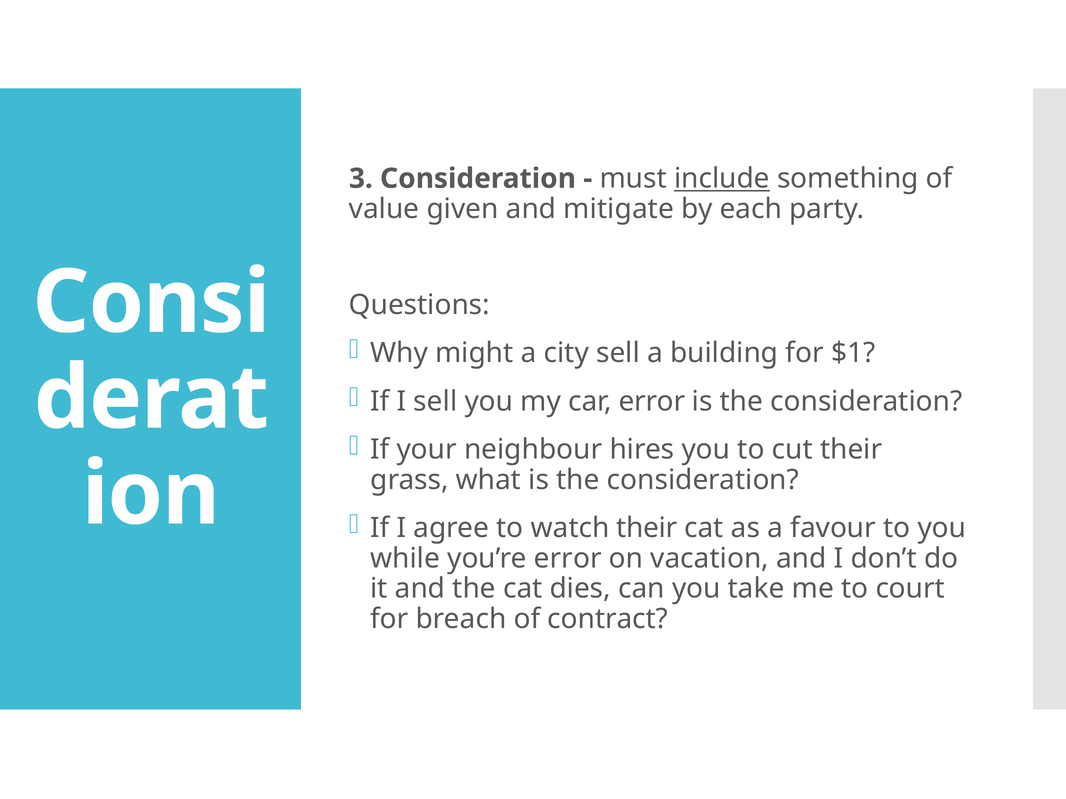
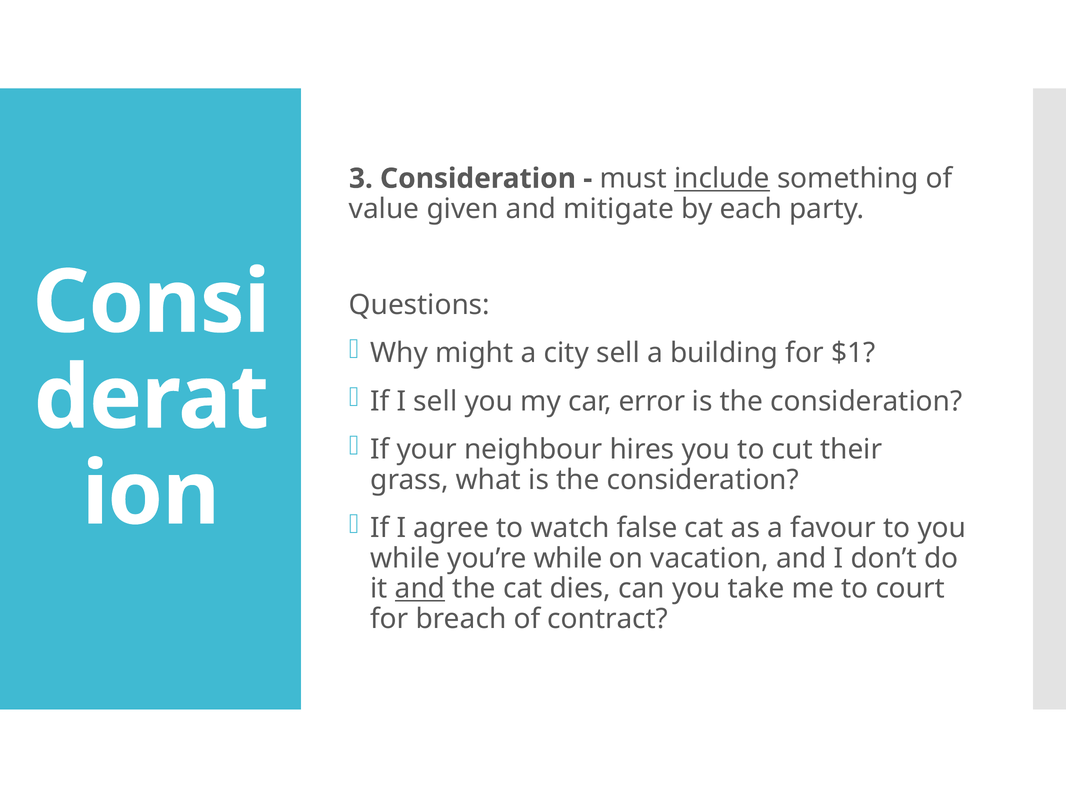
watch their: their -> false
you’re error: error -> while
and at (420, 589) underline: none -> present
